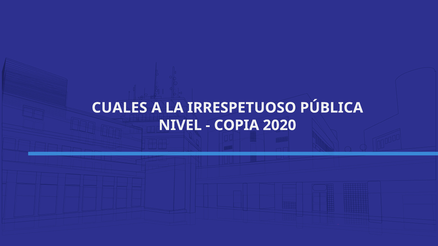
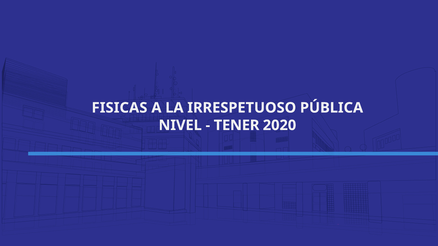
CUALES: CUALES -> FISICAS
COPIA: COPIA -> TENER
